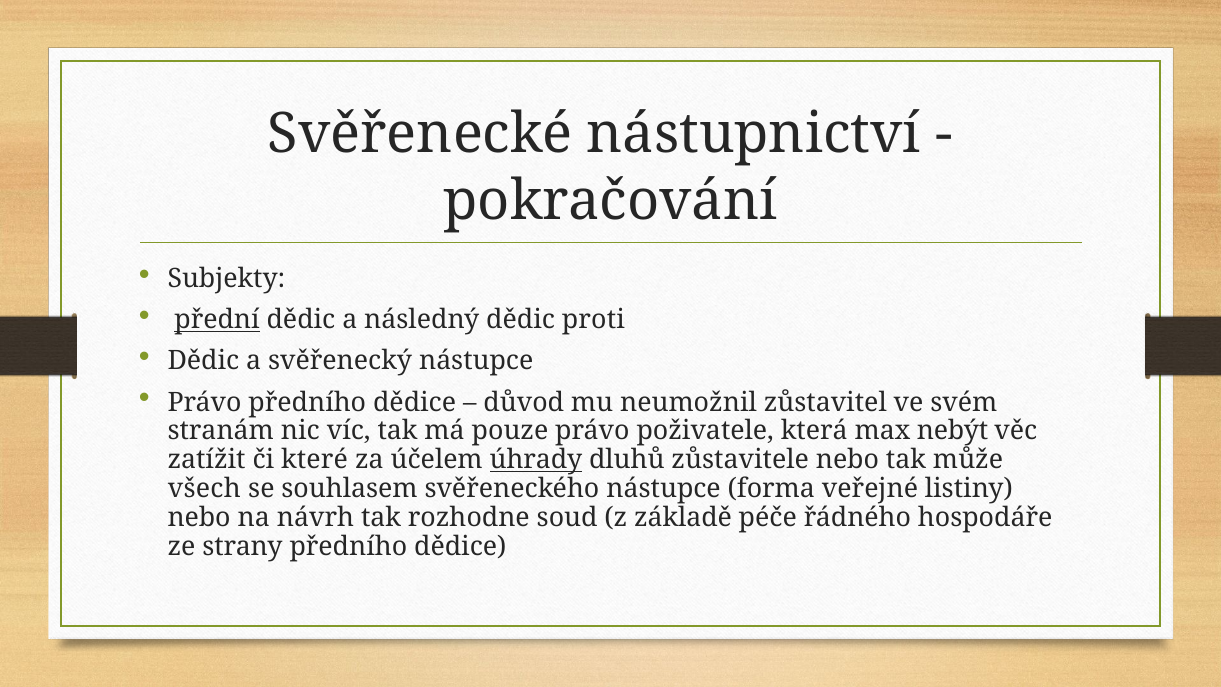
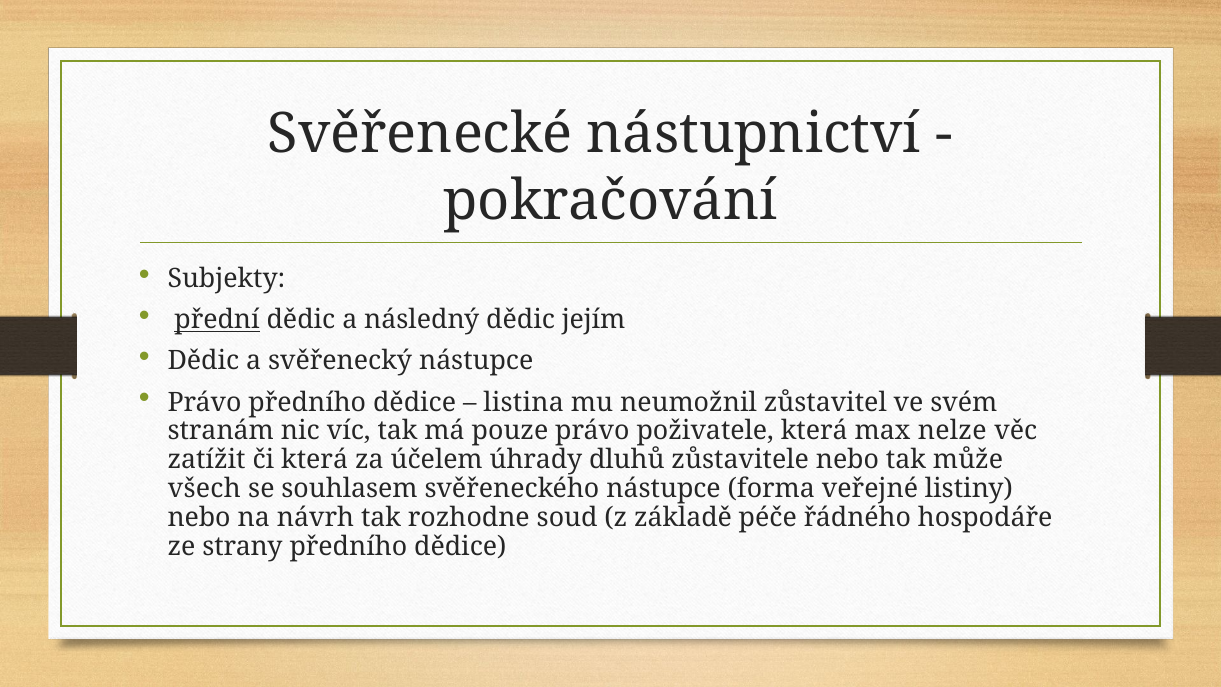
proti: proti -> jejím
důvod: důvod -> listina
nebýt: nebýt -> nelze
či které: které -> která
úhrady underline: present -> none
